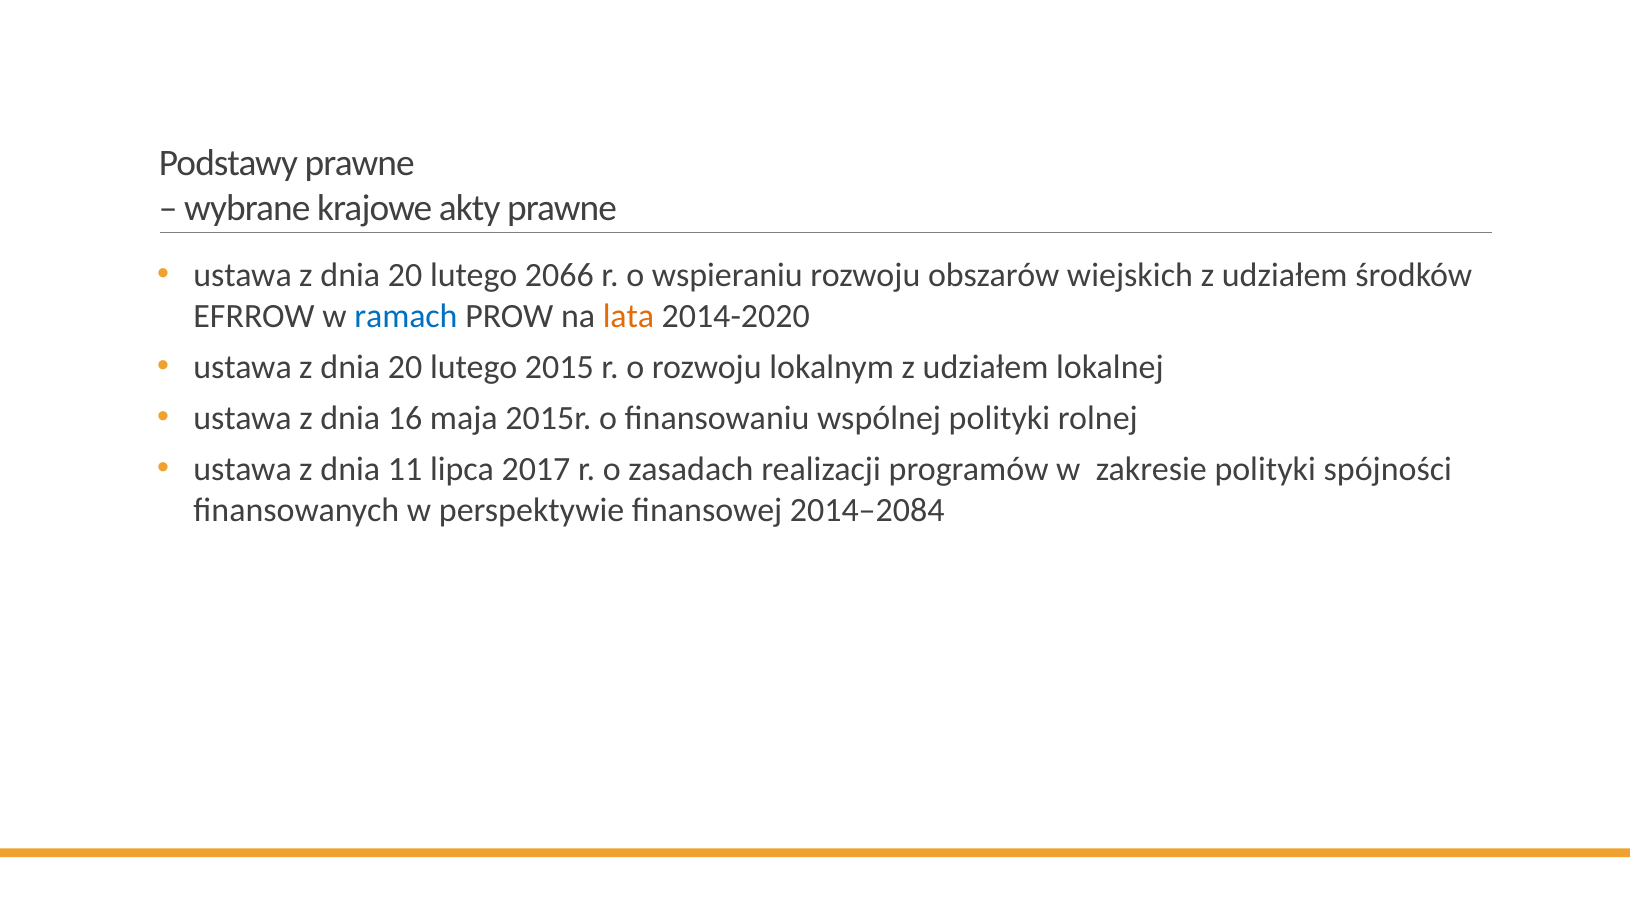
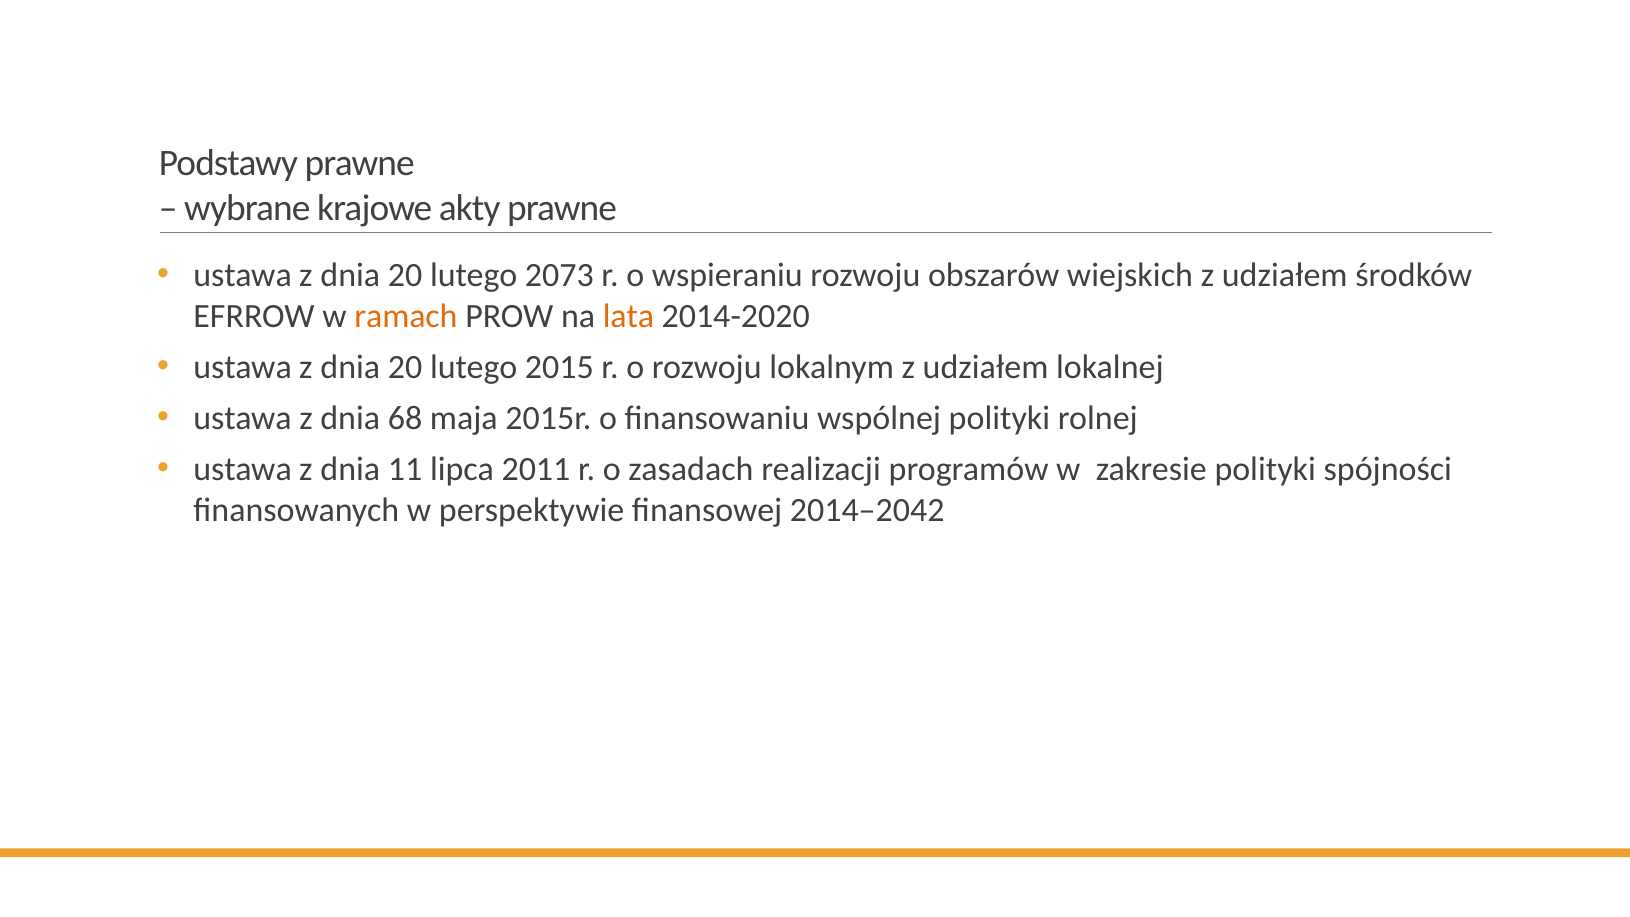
2066: 2066 -> 2073
ramach colour: blue -> orange
16: 16 -> 68
2017: 2017 -> 2011
2014–2084: 2014–2084 -> 2014–2042
